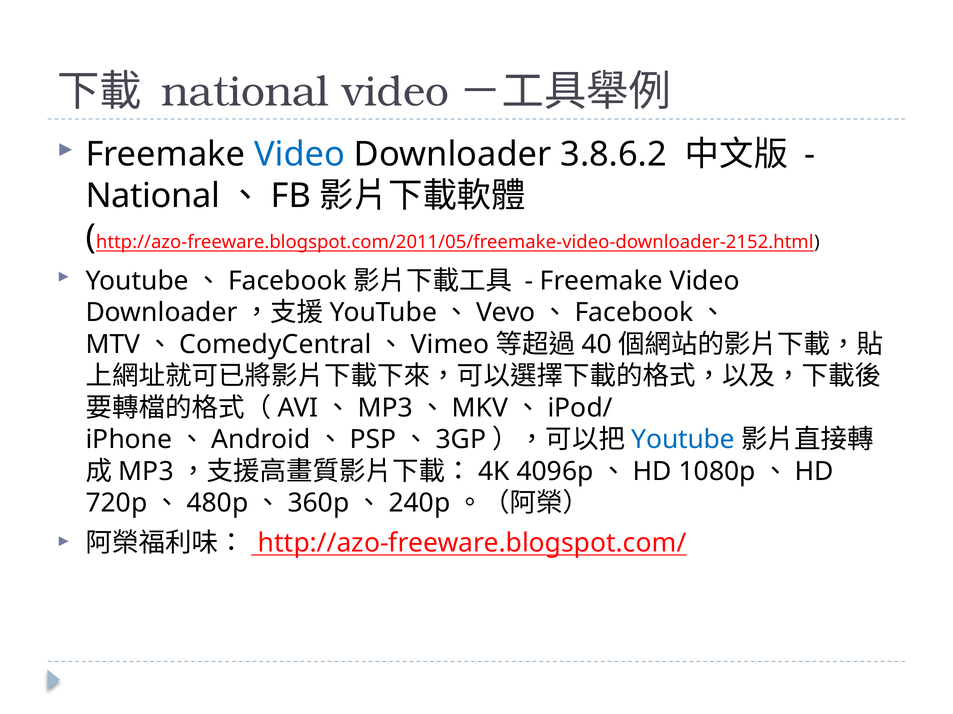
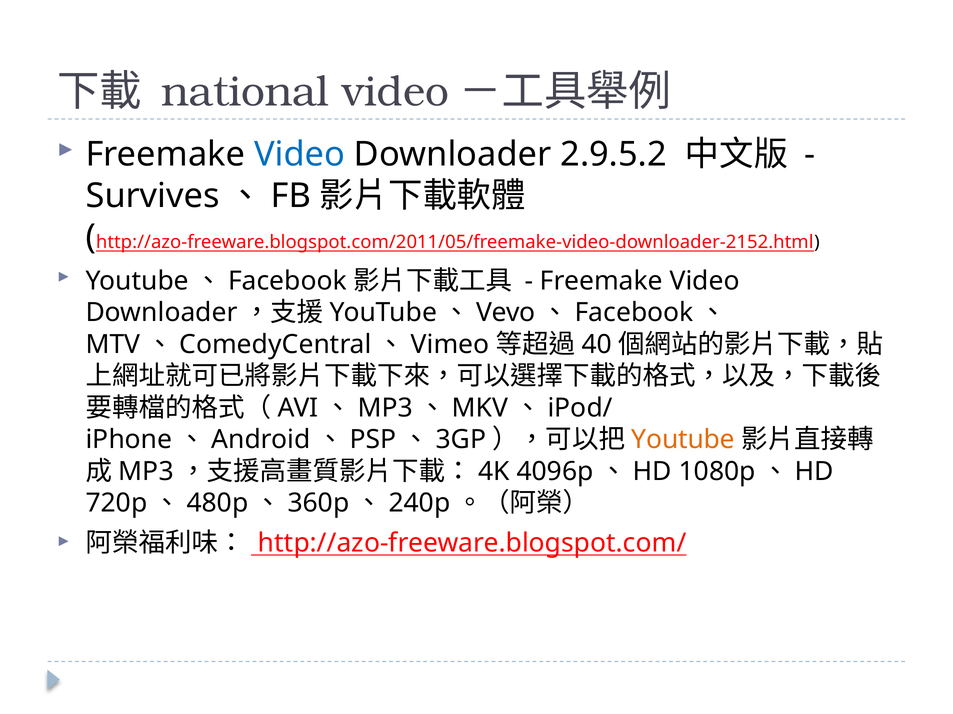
3.8.6.2: 3.8.6.2 -> 2.9.5.2
National at (153, 196): National -> Survives
Youtube at (683, 440) colour: blue -> orange
